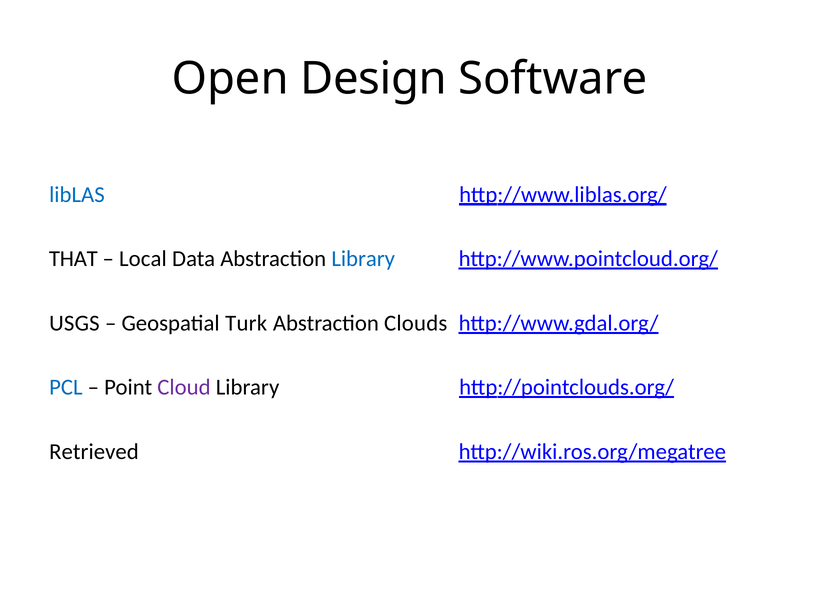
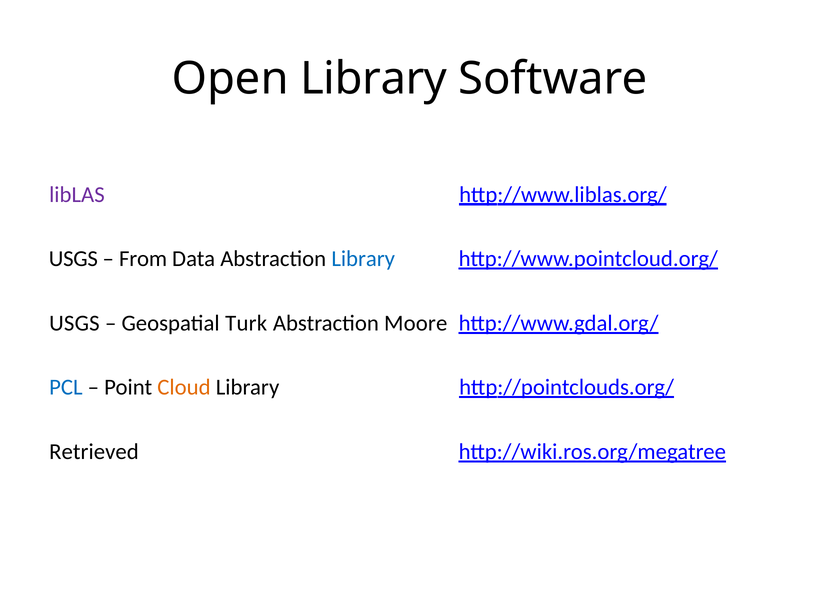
Open Design: Design -> Library
libLAS colour: blue -> purple
THAT at (73, 259): THAT -> USGS
Local: Local -> From
Clouds: Clouds -> Moore
Cloud colour: purple -> orange
